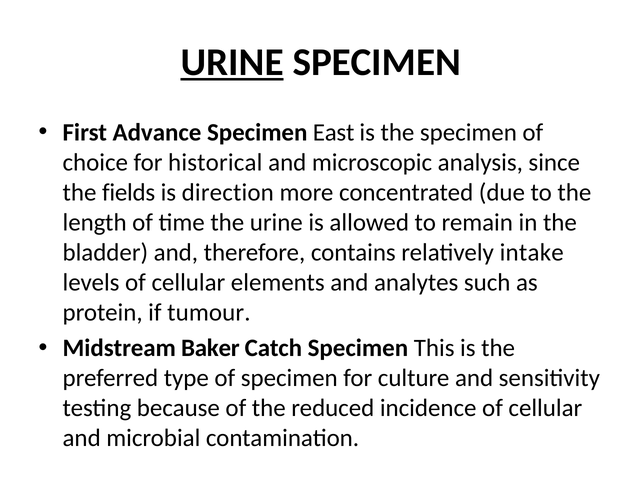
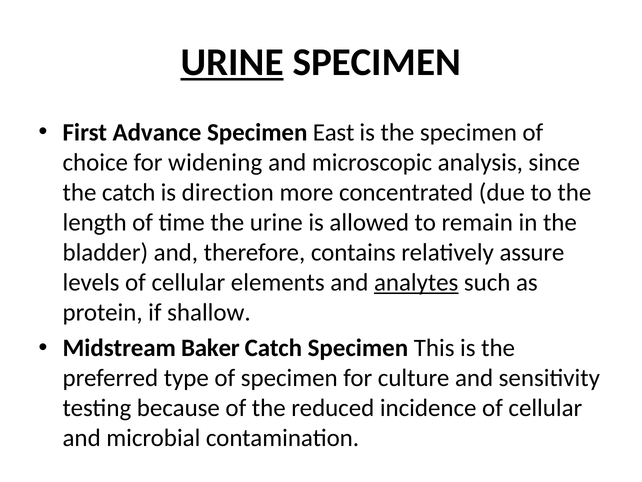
historical: historical -> widening
the fields: fields -> catch
intake: intake -> assure
analytes underline: none -> present
tumour: tumour -> shallow
